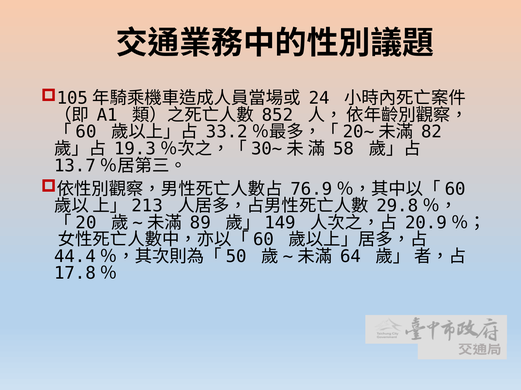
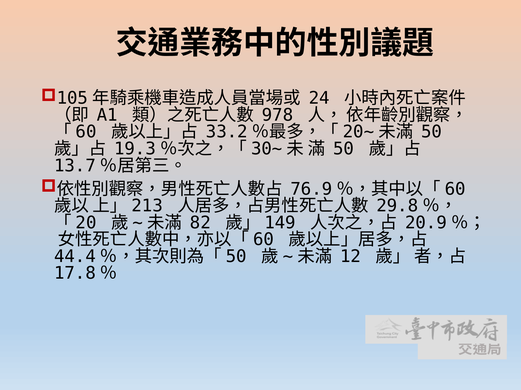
852: 852 -> 978
82 at (432, 132): 82 -> 50
58 at (344, 149): 58 -> 50
89: 89 -> 82
64: 64 -> 12
